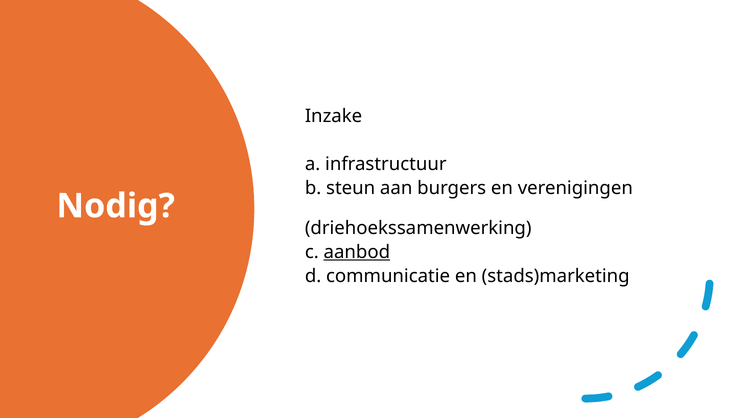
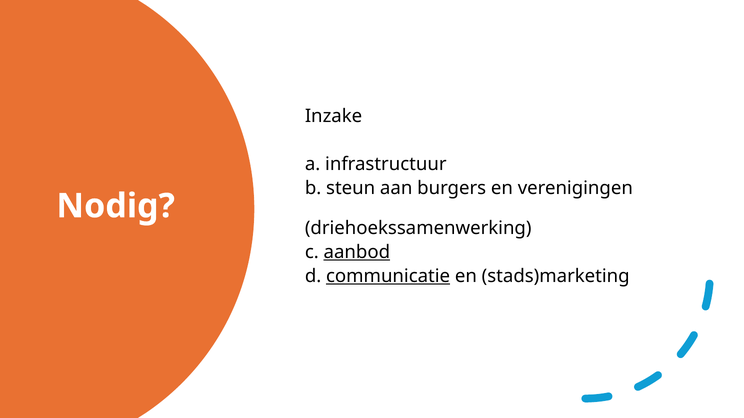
communicatie underline: none -> present
